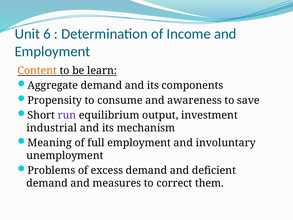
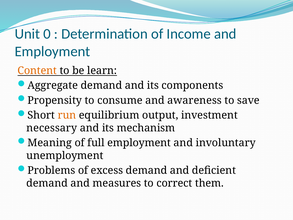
6: 6 -> 0
run colour: purple -> orange
industrial: industrial -> necessary
